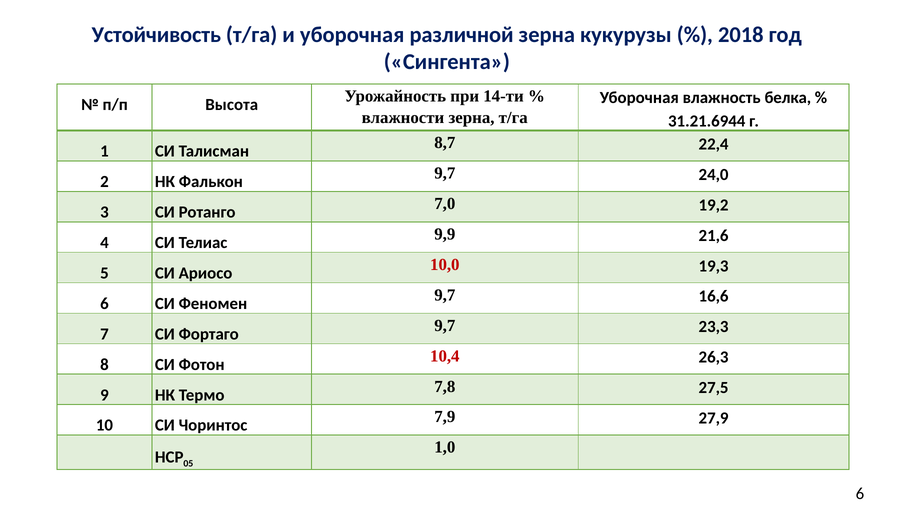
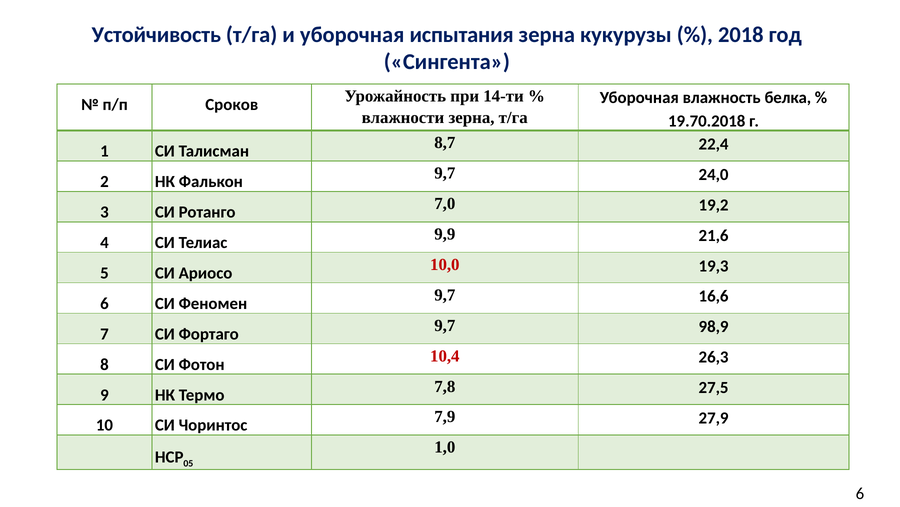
различной: различной -> испытания
Высота: Высота -> Сроков
31.21.6944: 31.21.6944 -> 19.70.2018
23,3: 23,3 -> 98,9
